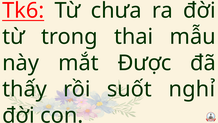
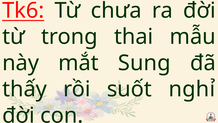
Được: Được -> Sung
